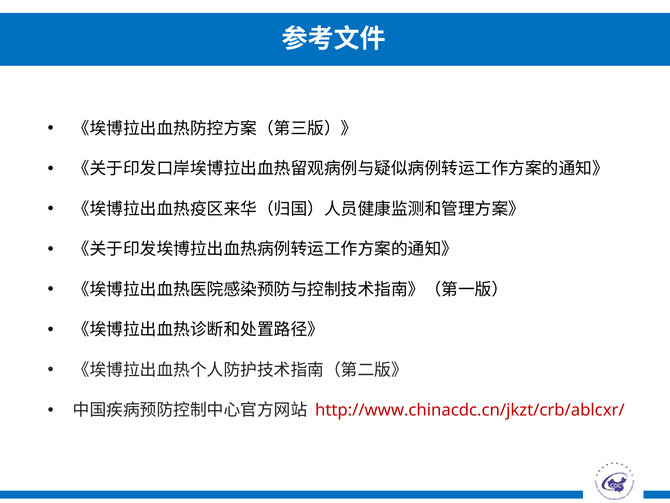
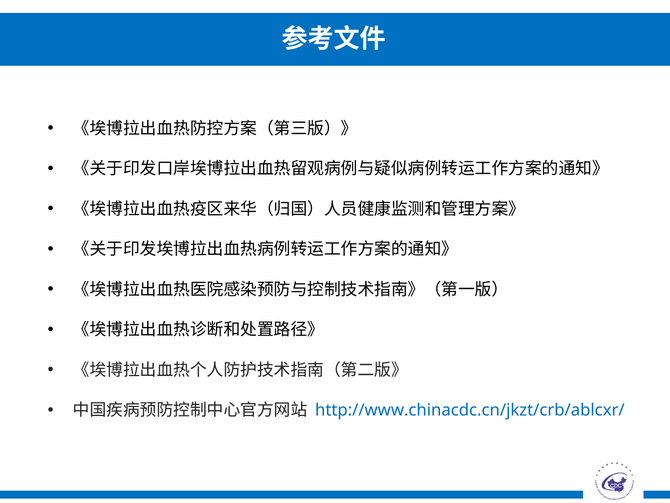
http://www.chinacdc.cn/jkzt/crb/ablcxr/ colour: red -> blue
